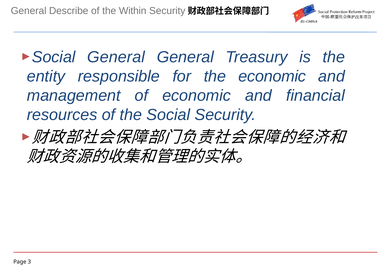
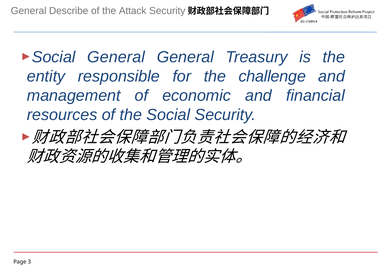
Within: Within -> Attack
the economic: economic -> challenge
